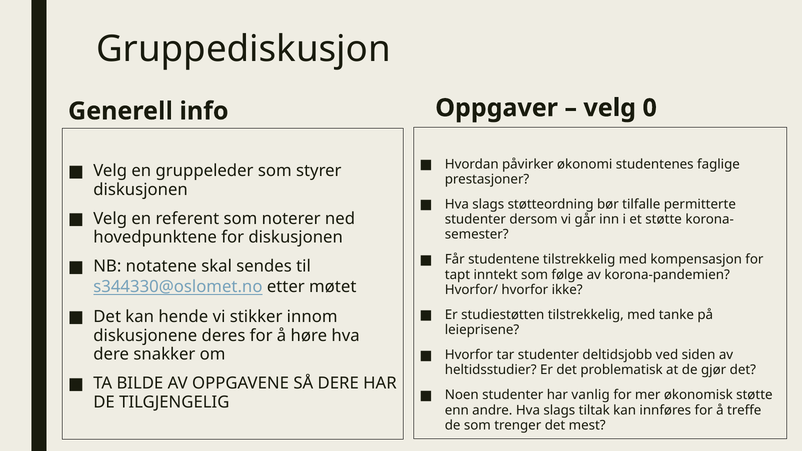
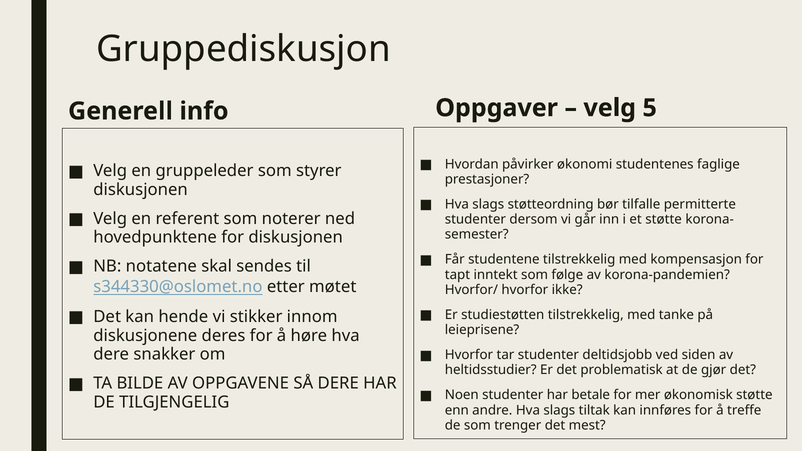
0: 0 -> 5
vanlig: vanlig -> betale
